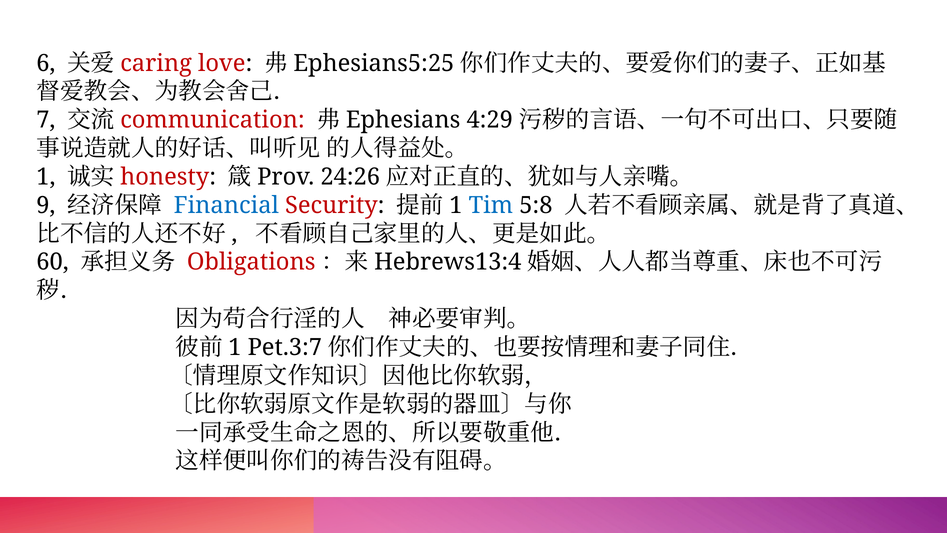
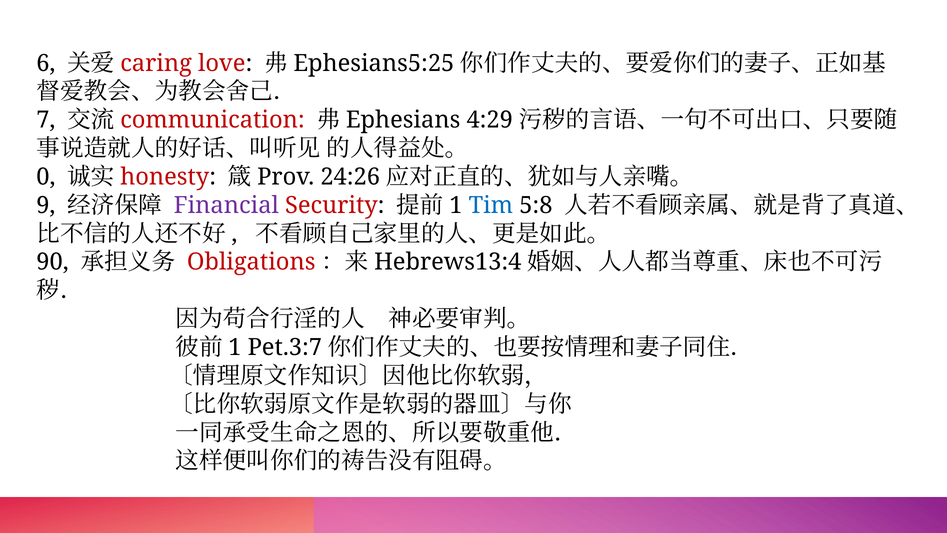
1 at (46, 177): 1 -> 0
Financial colour: blue -> purple
60: 60 -> 90
